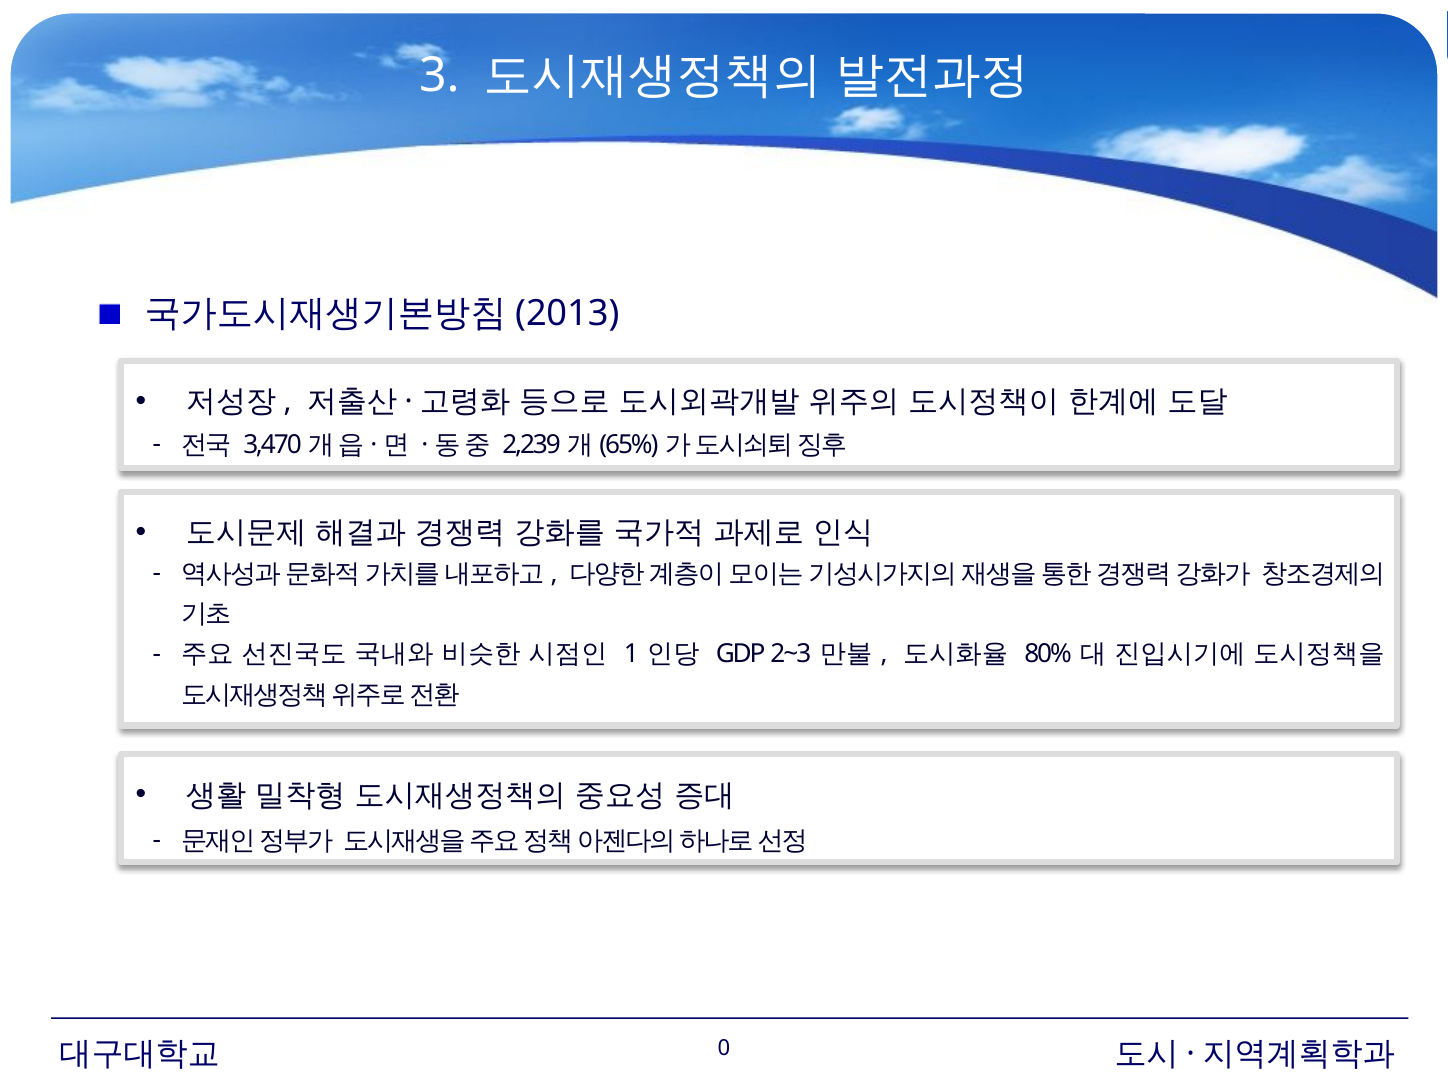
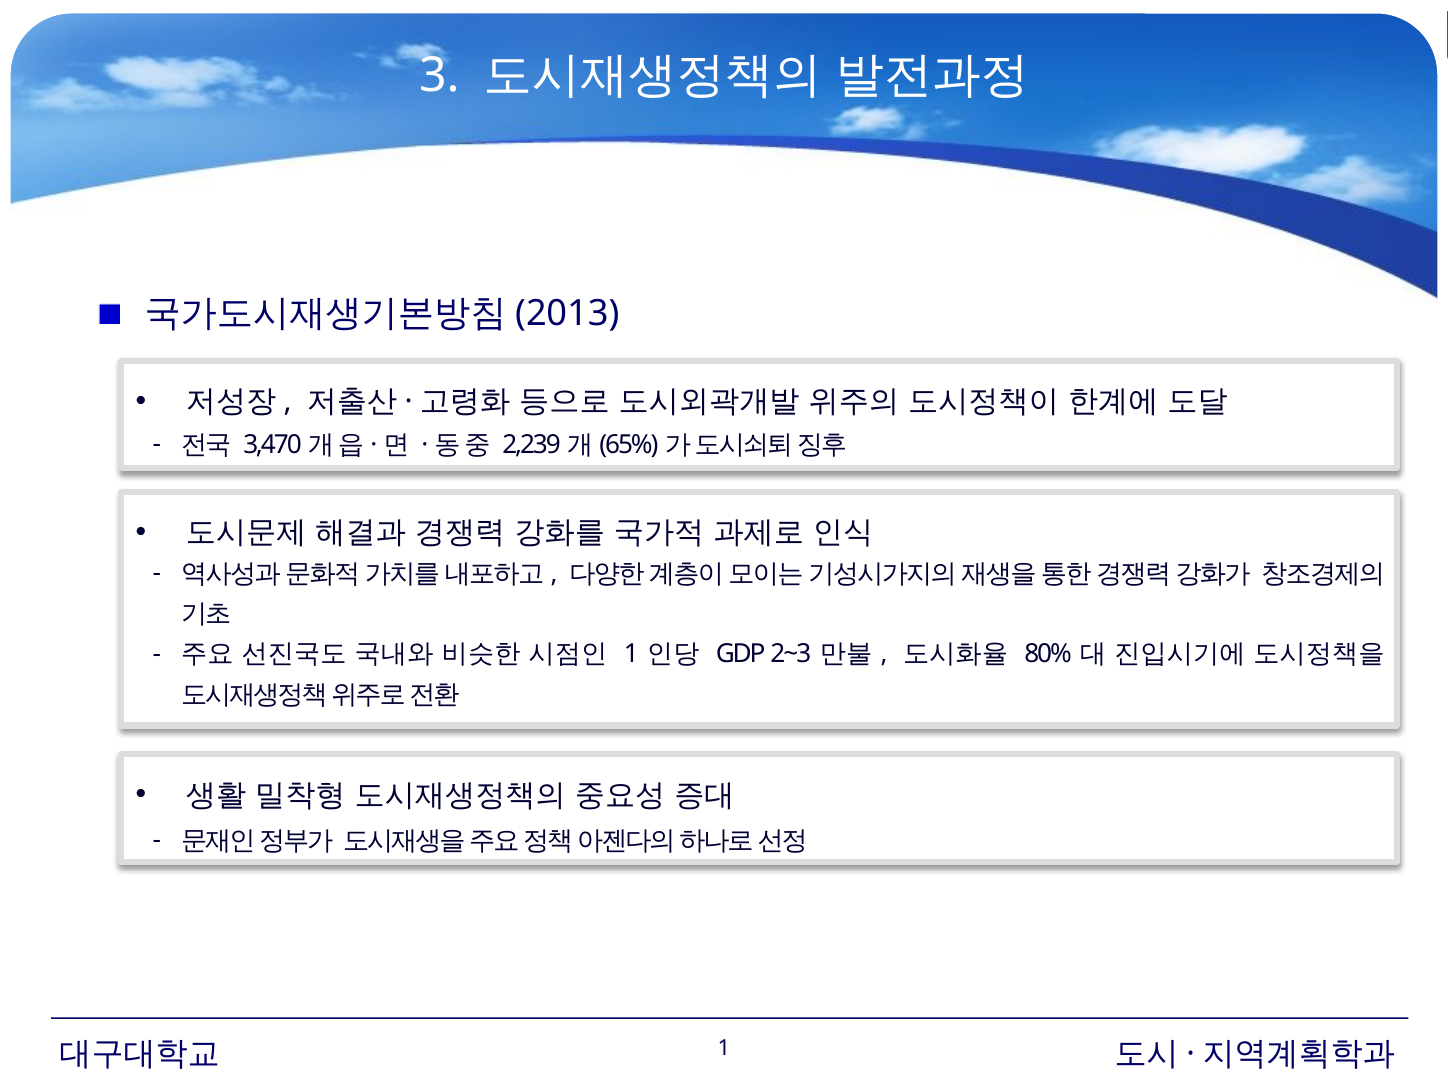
0 at (724, 1048): 0 -> 1
